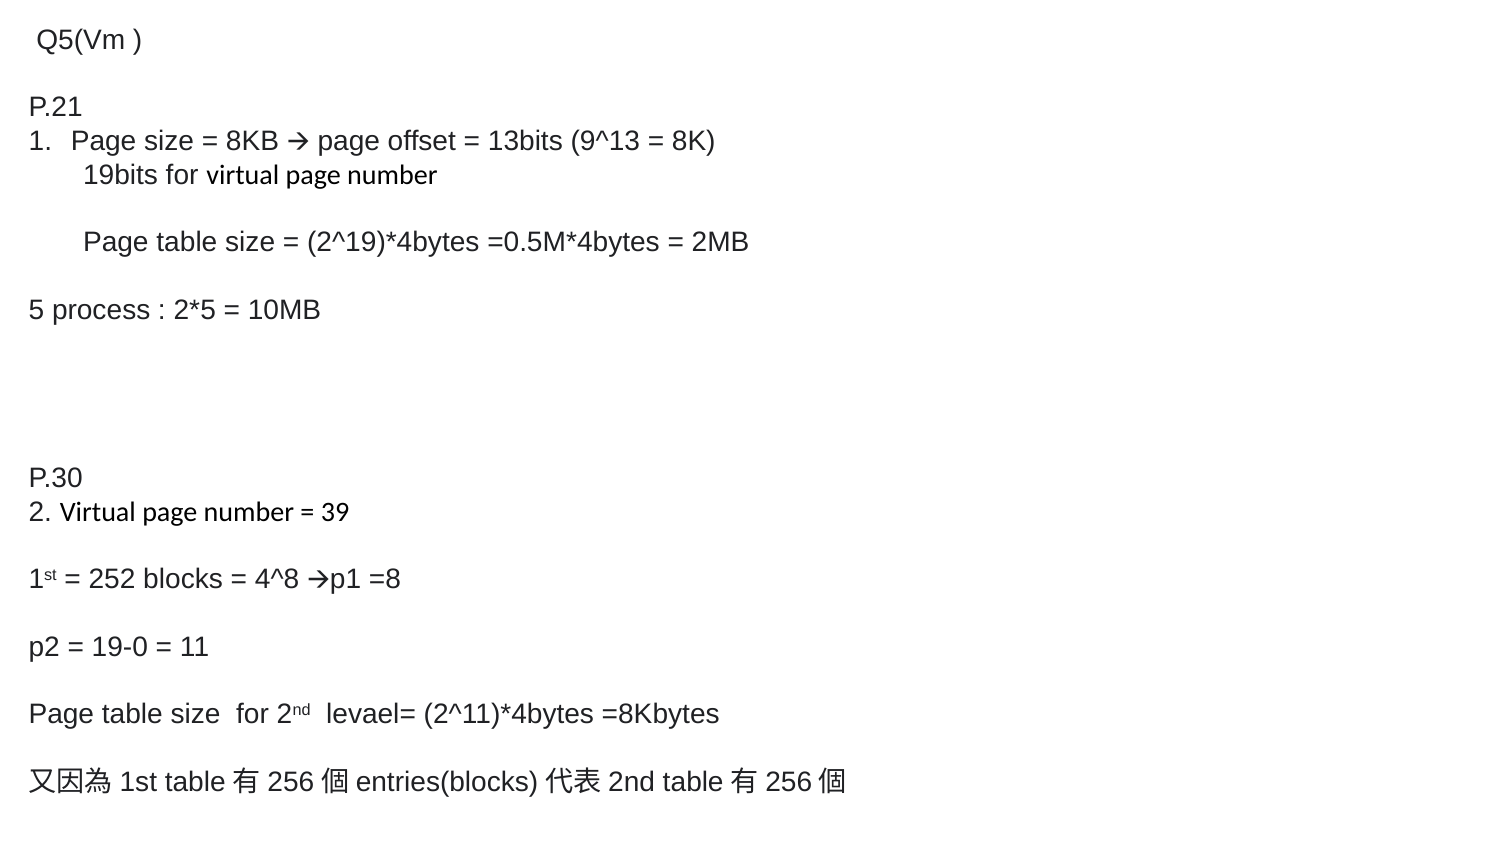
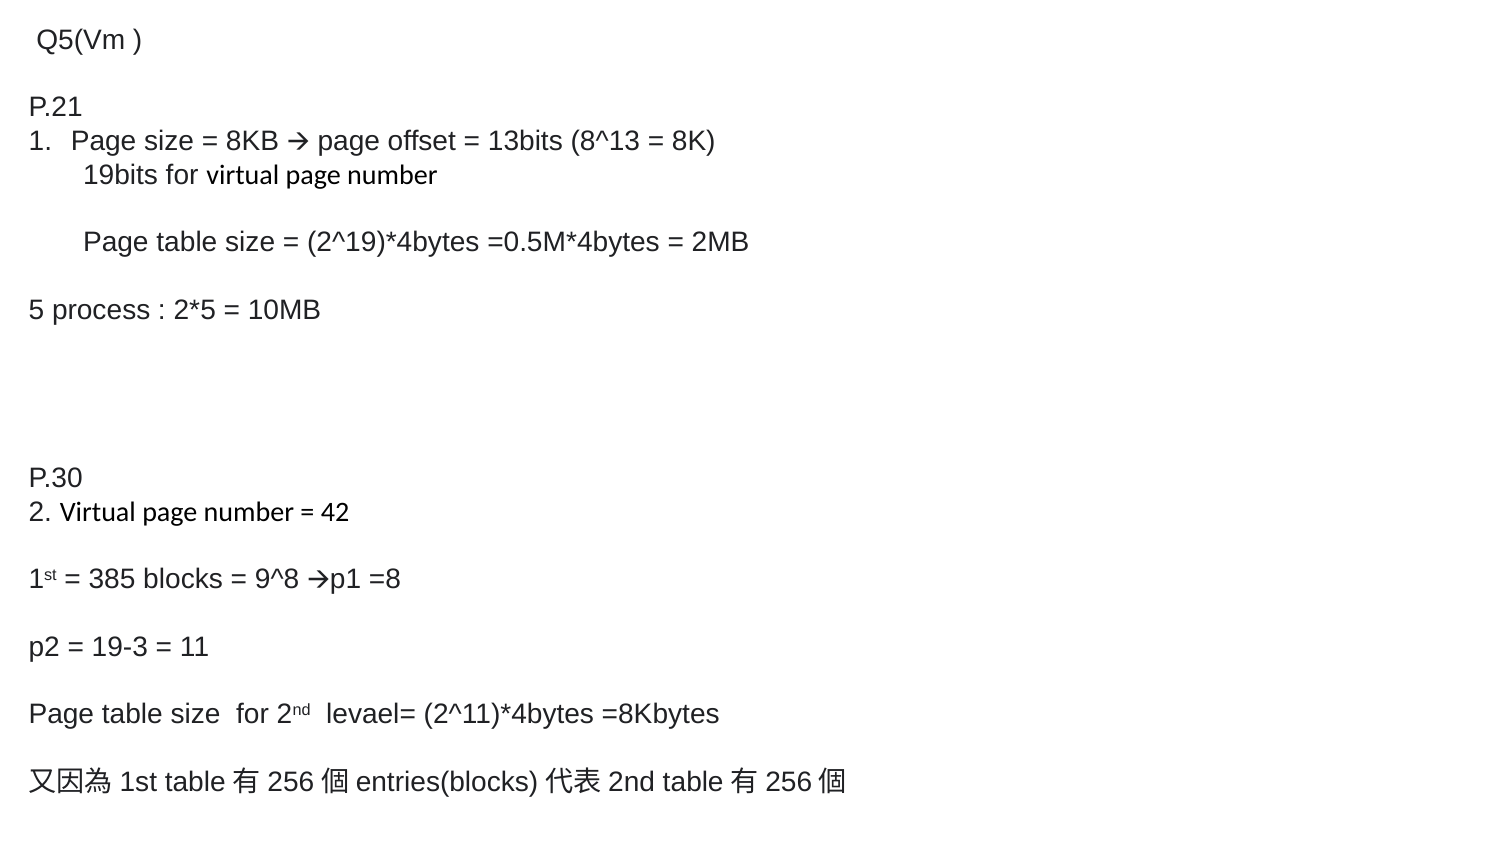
9^13: 9^13 -> 8^13
39: 39 -> 42
252: 252 -> 385
4^8: 4^8 -> 9^8
19-0: 19-0 -> 19-3
